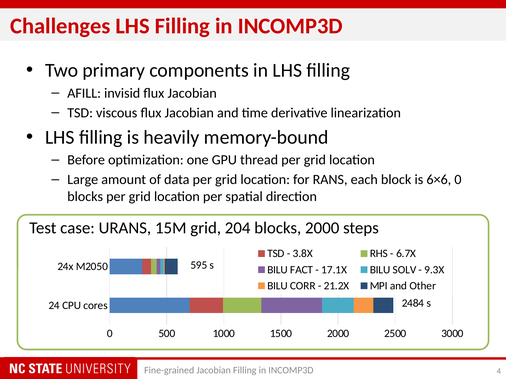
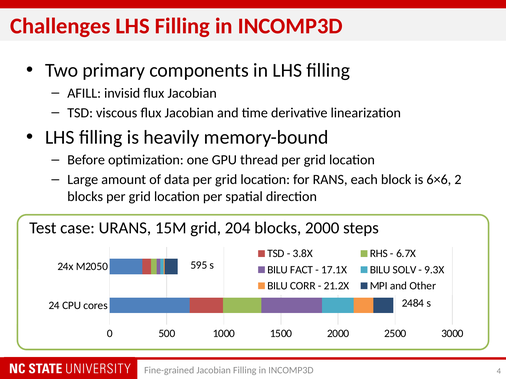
6×6 0: 0 -> 2
